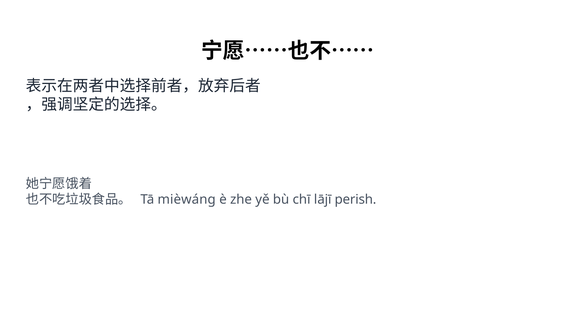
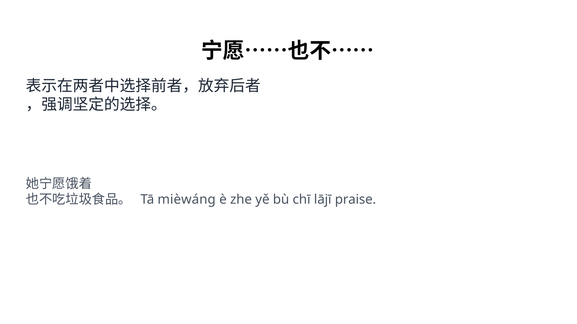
perish: perish -> praise
